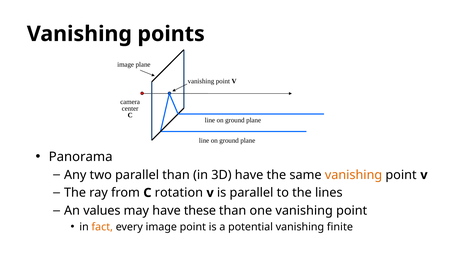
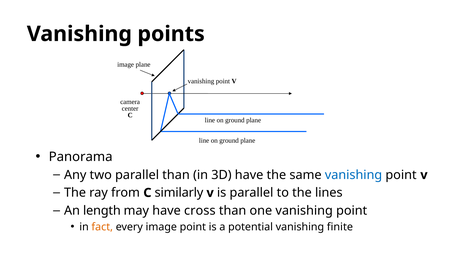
vanishing at (354, 175) colour: orange -> blue
rotation: rotation -> similarly
values: values -> length
these: these -> cross
